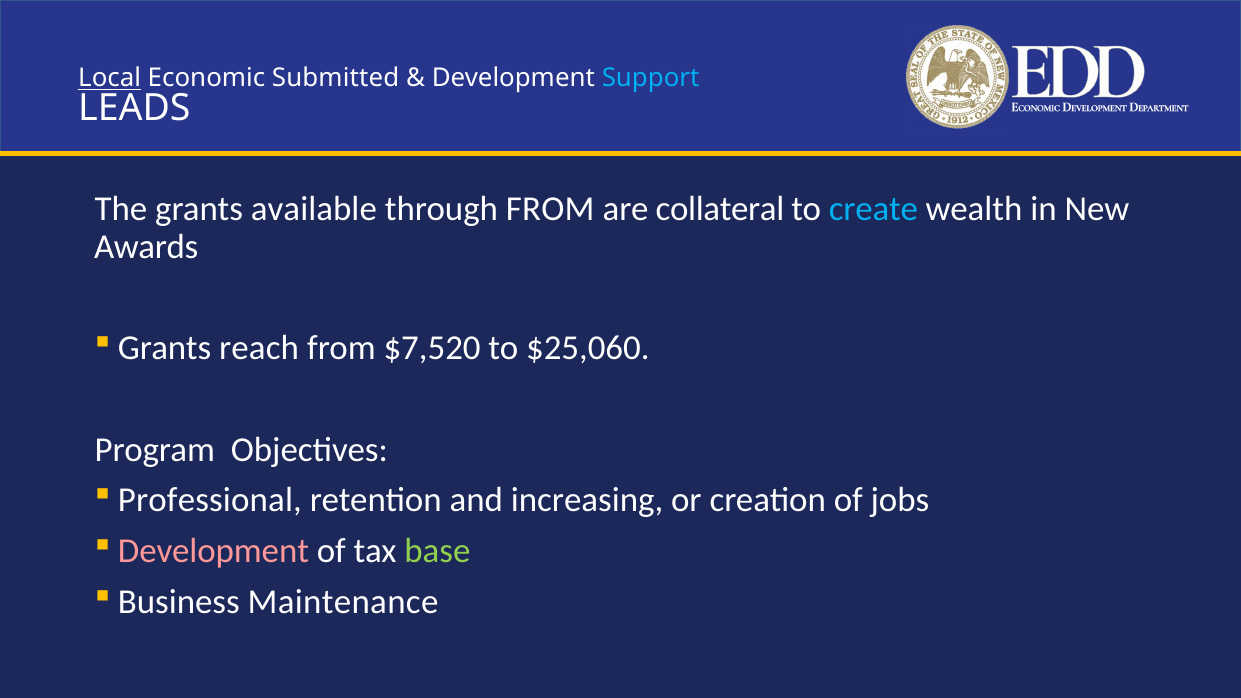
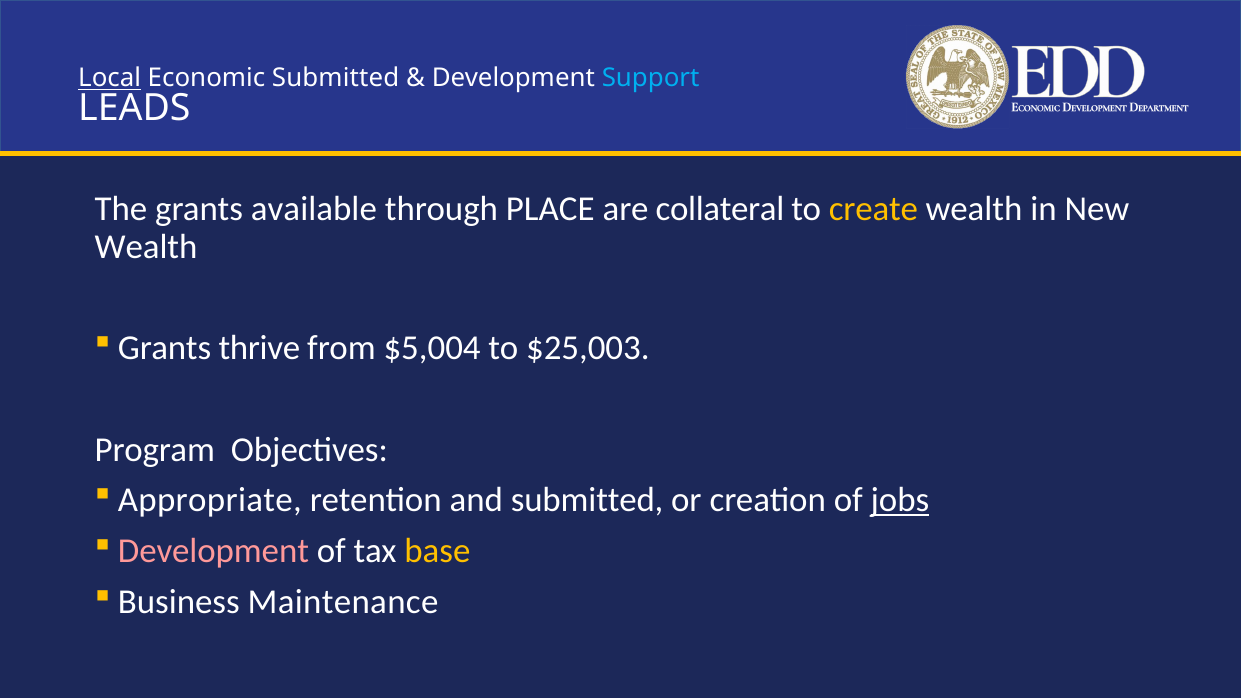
through FROM: FROM -> PLACE
create colour: light blue -> yellow
Awards at (146, 247): Awards -> Wealth
reach: reach -> thrive
$7,520: $7,520 -> $5,004
$25,060: $25,060 -> $25,003
Professional: Professional -> Appropriate
and increasing: increasing -> submitted
jobs underline: none -> present
base colour: light green -> yellow
